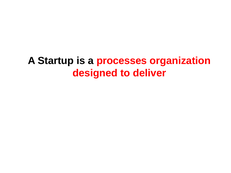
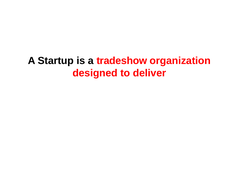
processes: processes -> tradeshow
